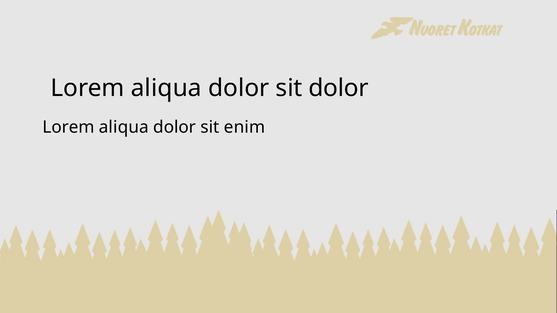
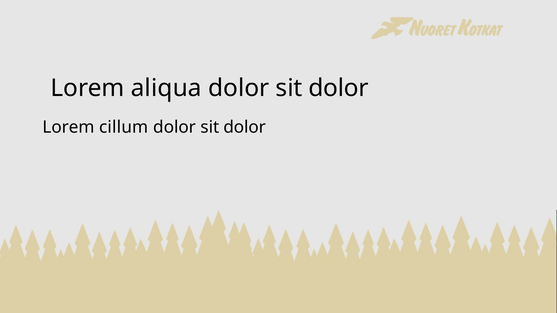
aliqua at (124, 127): aliqua -> cillum
enim at (245, 127): enim -> dolor
